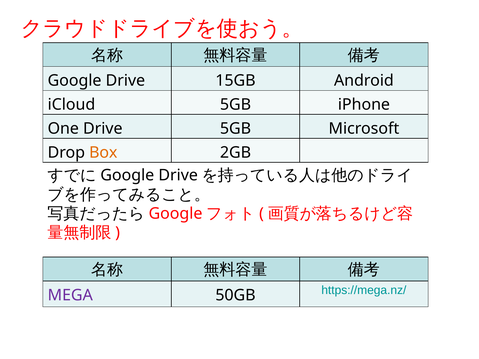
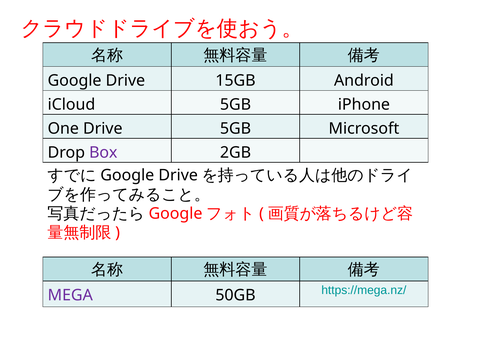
Box colour: orange -> purple
